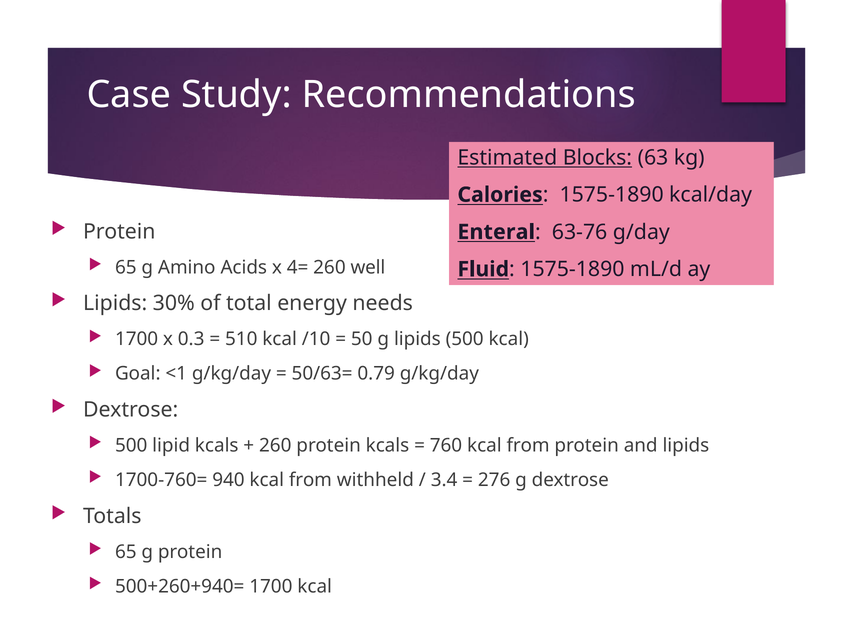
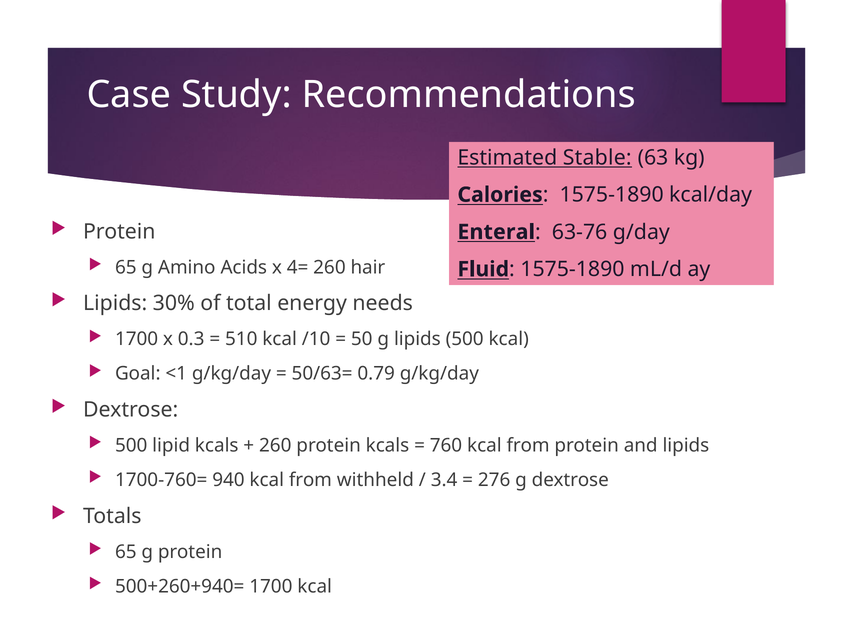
Blocks: Blocks -> Stable
well: well -> hair
